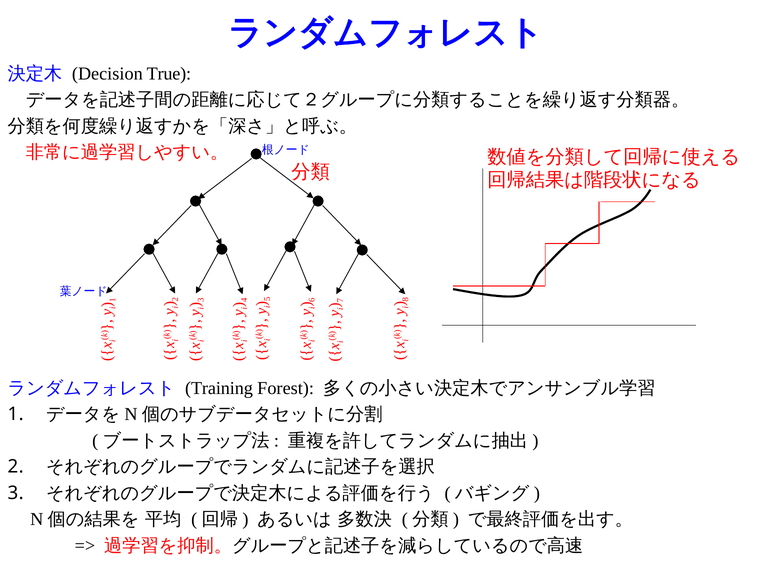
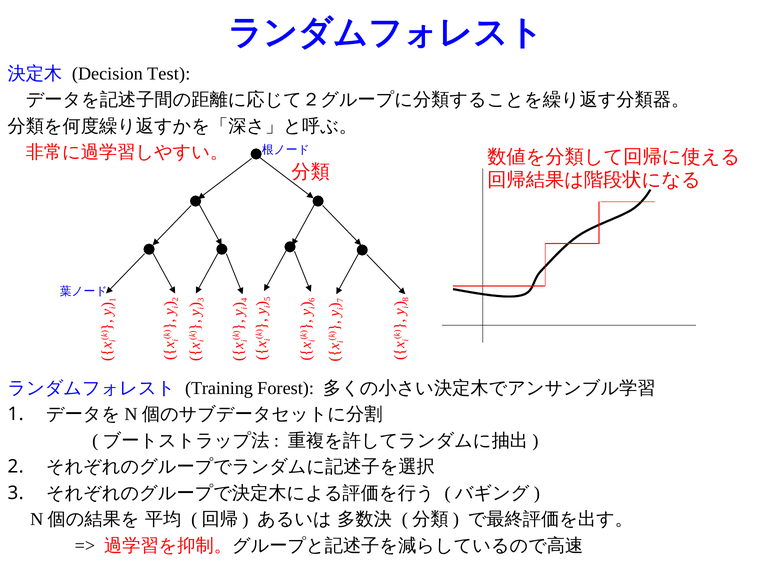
True: True -> Test
